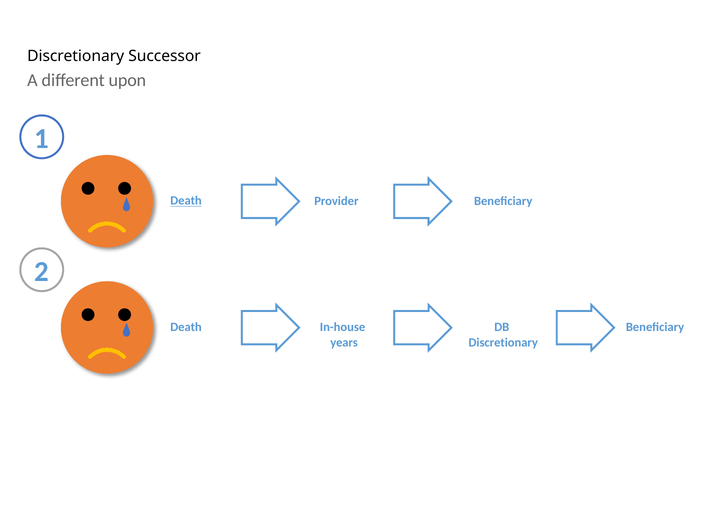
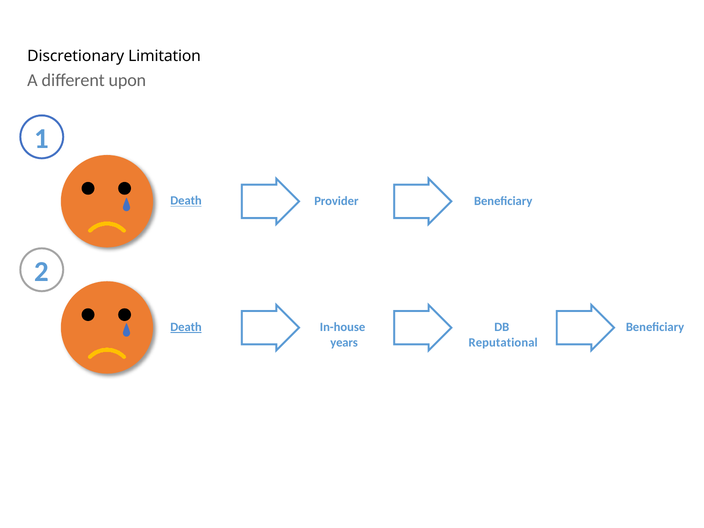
Successor: Successor -> Limitation
Death at (186, 327) underline: none -> present
Discretionary at (503, 342): Discretionary -> Reputational
